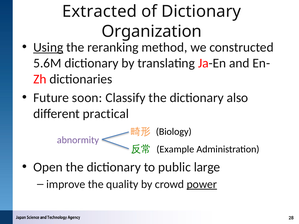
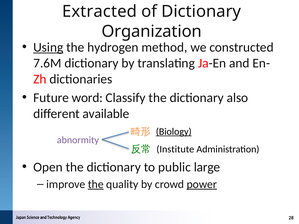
reranking: reranking -> hydrogen
5.6M: 5.6M -> 7.6M
soon: soon -> word
practical: practical -> available
Biology underline: none -> present
Example: Example -> Institute
the at (96, 184) underline: none -> present
